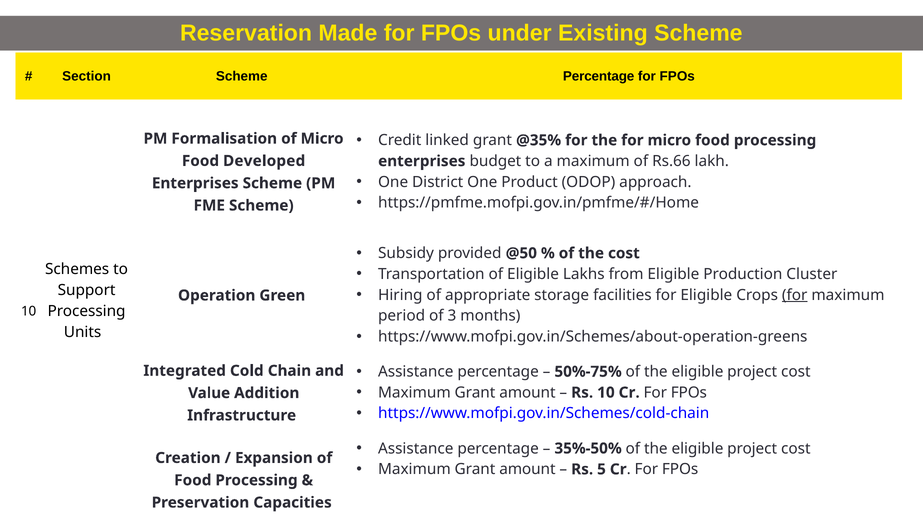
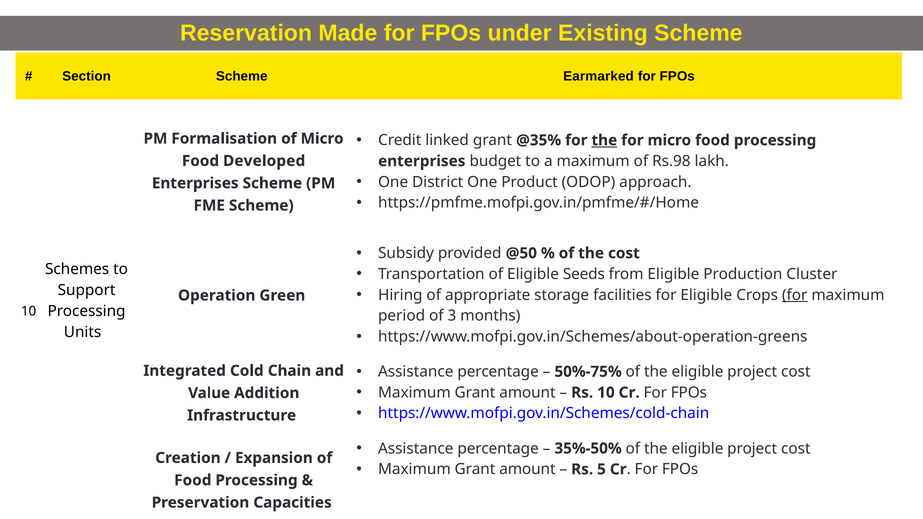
Scheme Percentage: Percentage -> Earmarked
the at (604, 140) underline: none -> present
Rs.66: Rs.66 -> Rs.98
Lakhs: Lakhs -> Seeds
